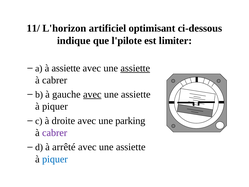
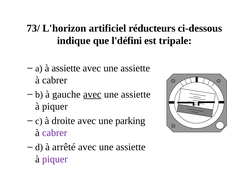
11/: 11/ -> 73/
optimisant: optimisant -> réducteurs
l'pilote: l'pilote -> l'défini
limiter: limiter -> tripale
assiette at (135, 68) underline: present -> none
piquer at (55, 159) colour: blue -> purple
